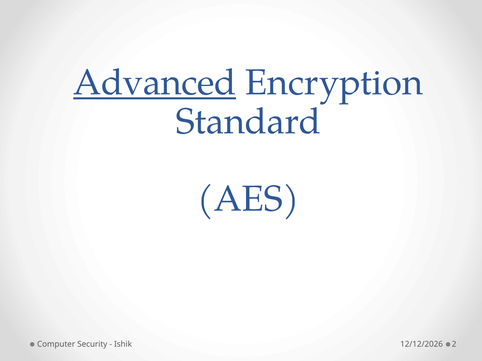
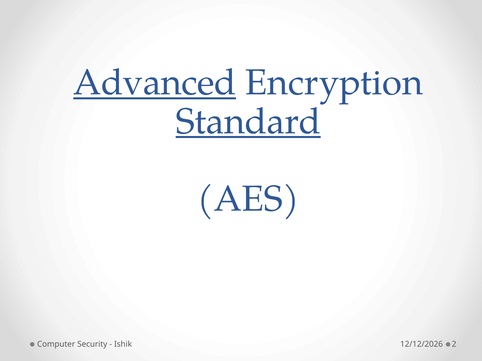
Standard underline: none -> present
